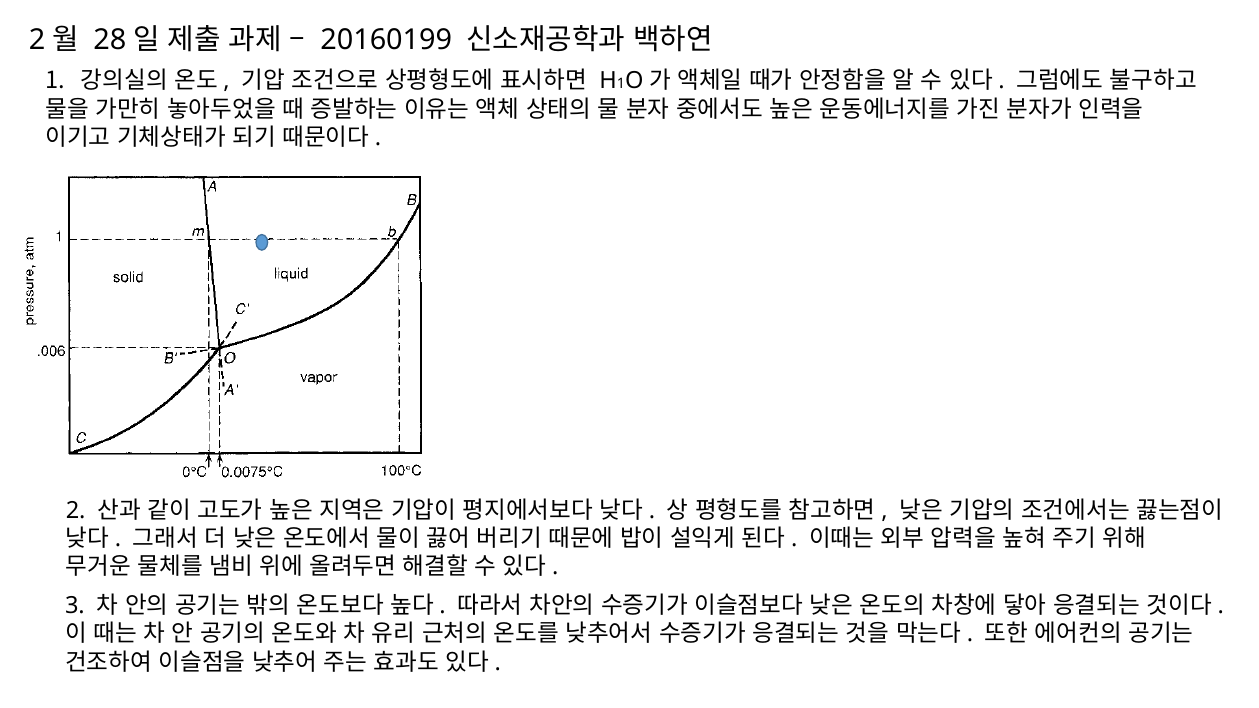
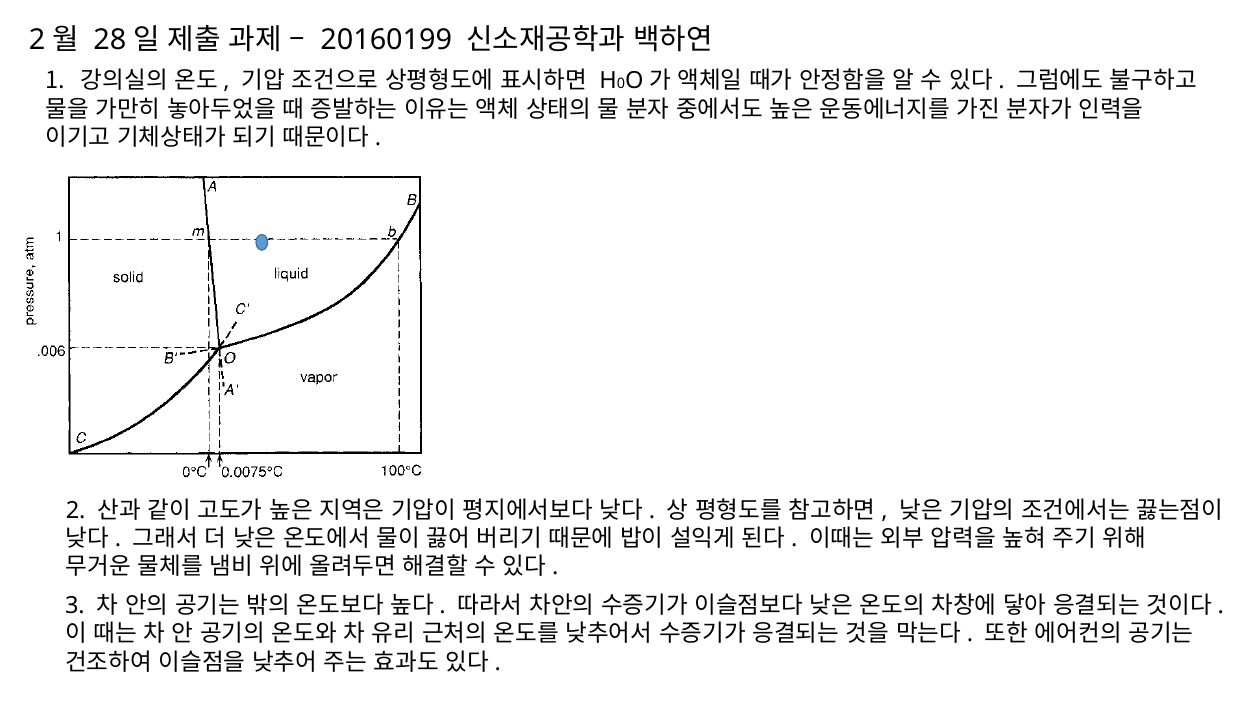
1 at (621, 84): 1 -> 0
